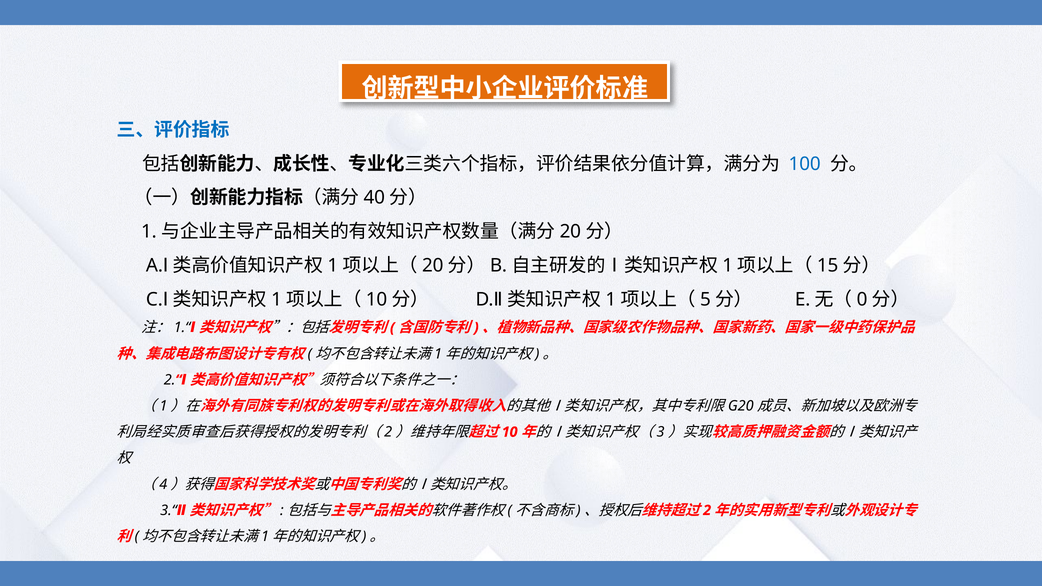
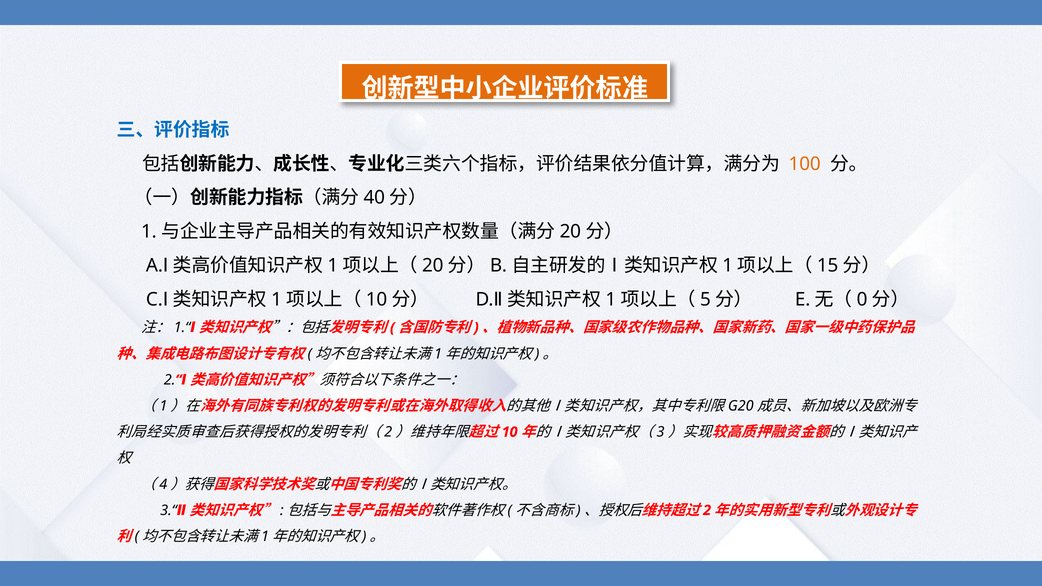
100 colour: blue -> orange
